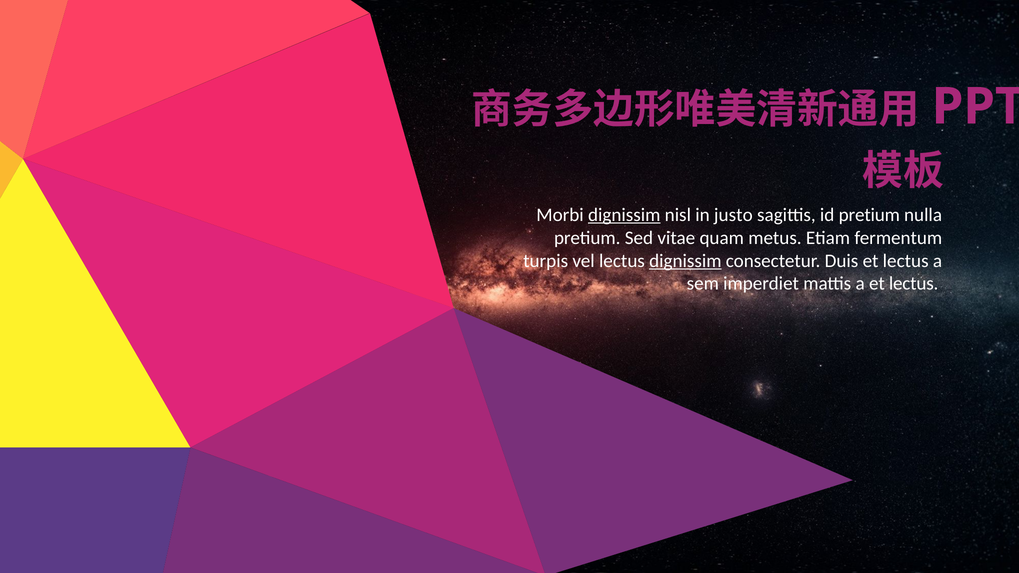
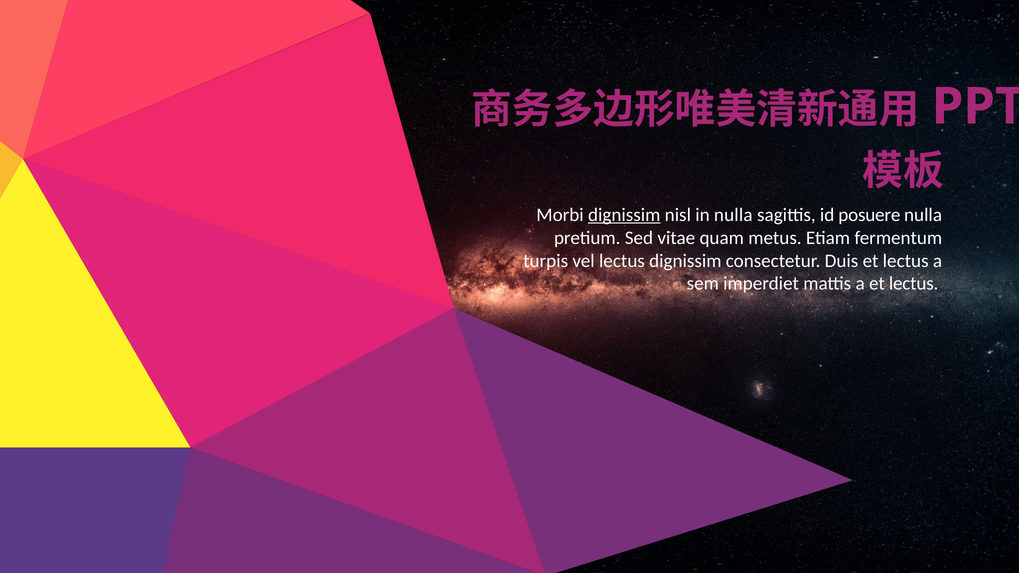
in justo: justo -> nulla
id pretium: pretium -> posuere
dignissim at (685, 261) underline: present -> none
